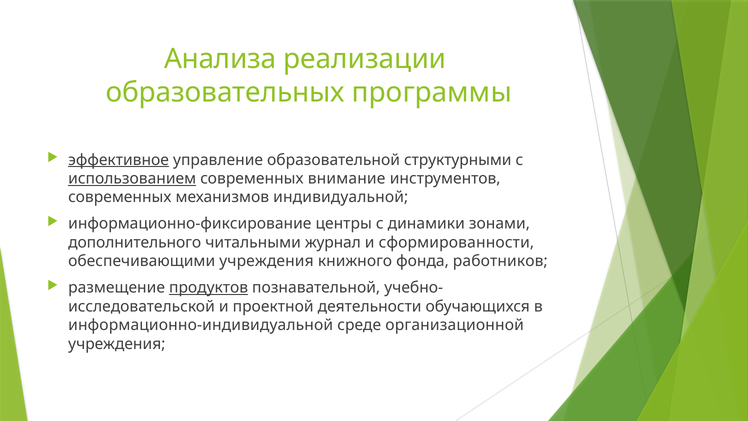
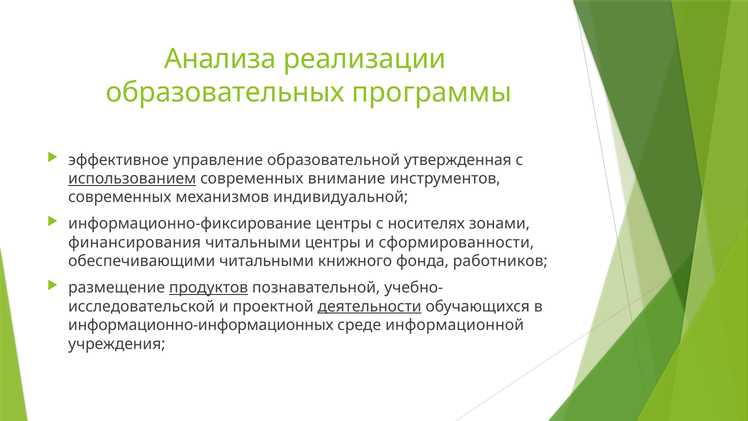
эффективное underline: present -> none
структурными: структурными -> утвержденная
динамики: динамики -> носителях
дополнительного: дополнительного -> финансирования
читальными журнал: журнал -> центры
обеспечивающими учреждения: учреждения -> читальными
деятельности underline: none -> present
информационно-индивидуальной: информационно-индивидуальной -> информационно-информационных
организационной: организационной -> информационной
